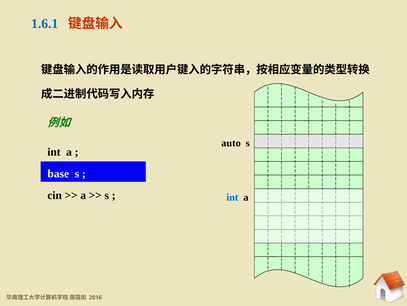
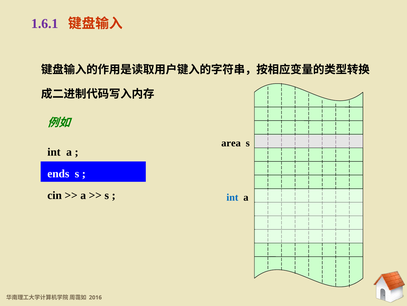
1.6.1 colour: blue -> purple
auto: auto -> area
base: base -> ends
